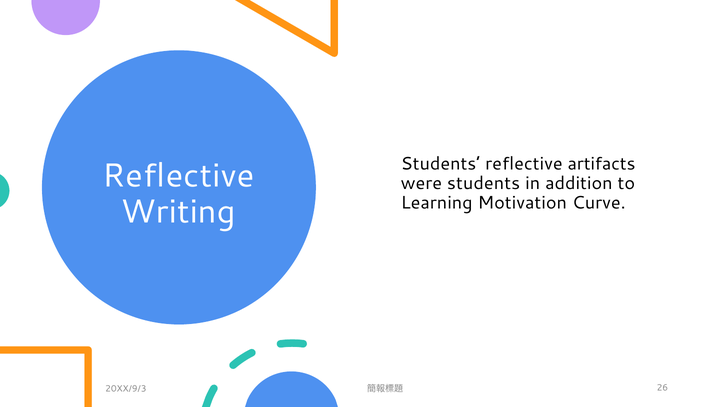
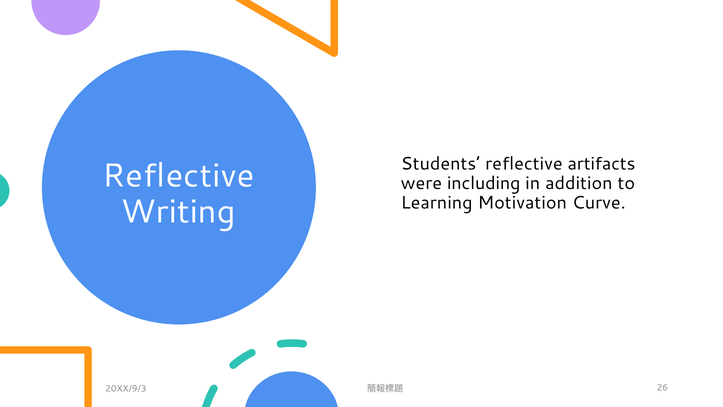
were students: students -> including
